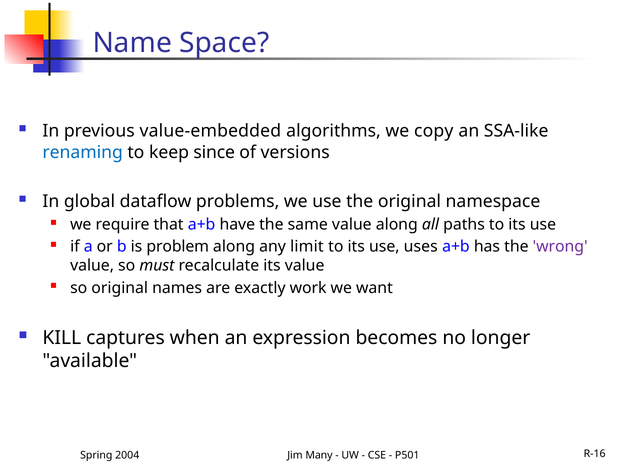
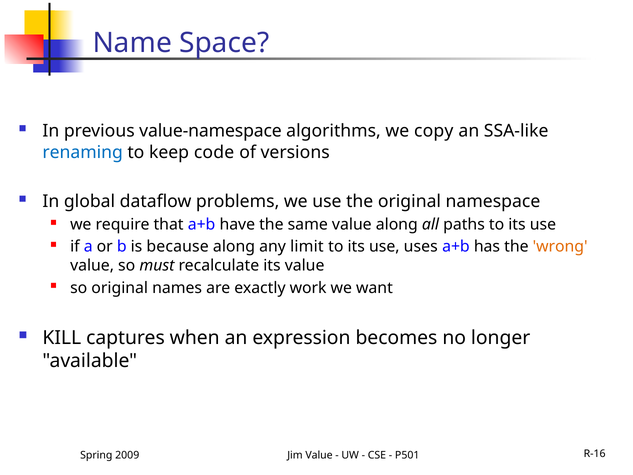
value-embedded: value-embedded -> value-namespace
since: since -> code
problem: problem -> because
wrong colour: purple -> orange
2004: 2004 -> 2009
Jim Many: Many -> Value
